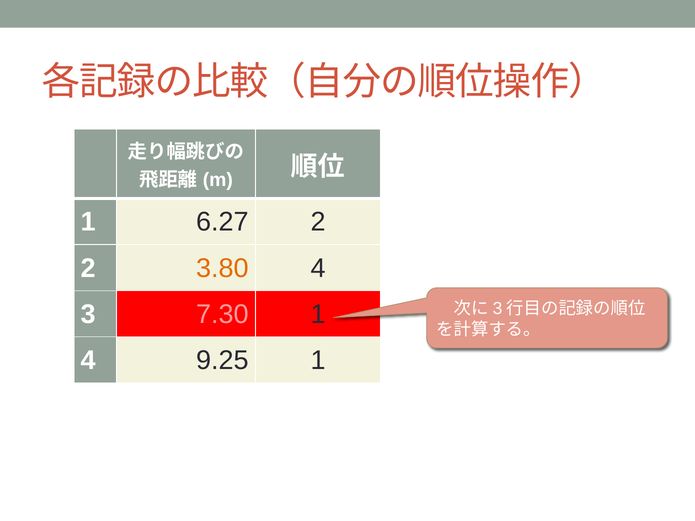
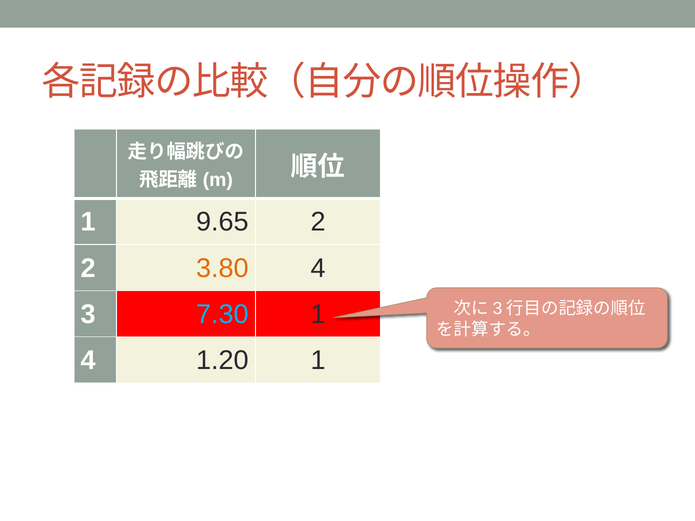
6.27: 6.27 -> 9.65
7.30 colour: pink -> light blue
9.25: 9.25 -> 1.20
